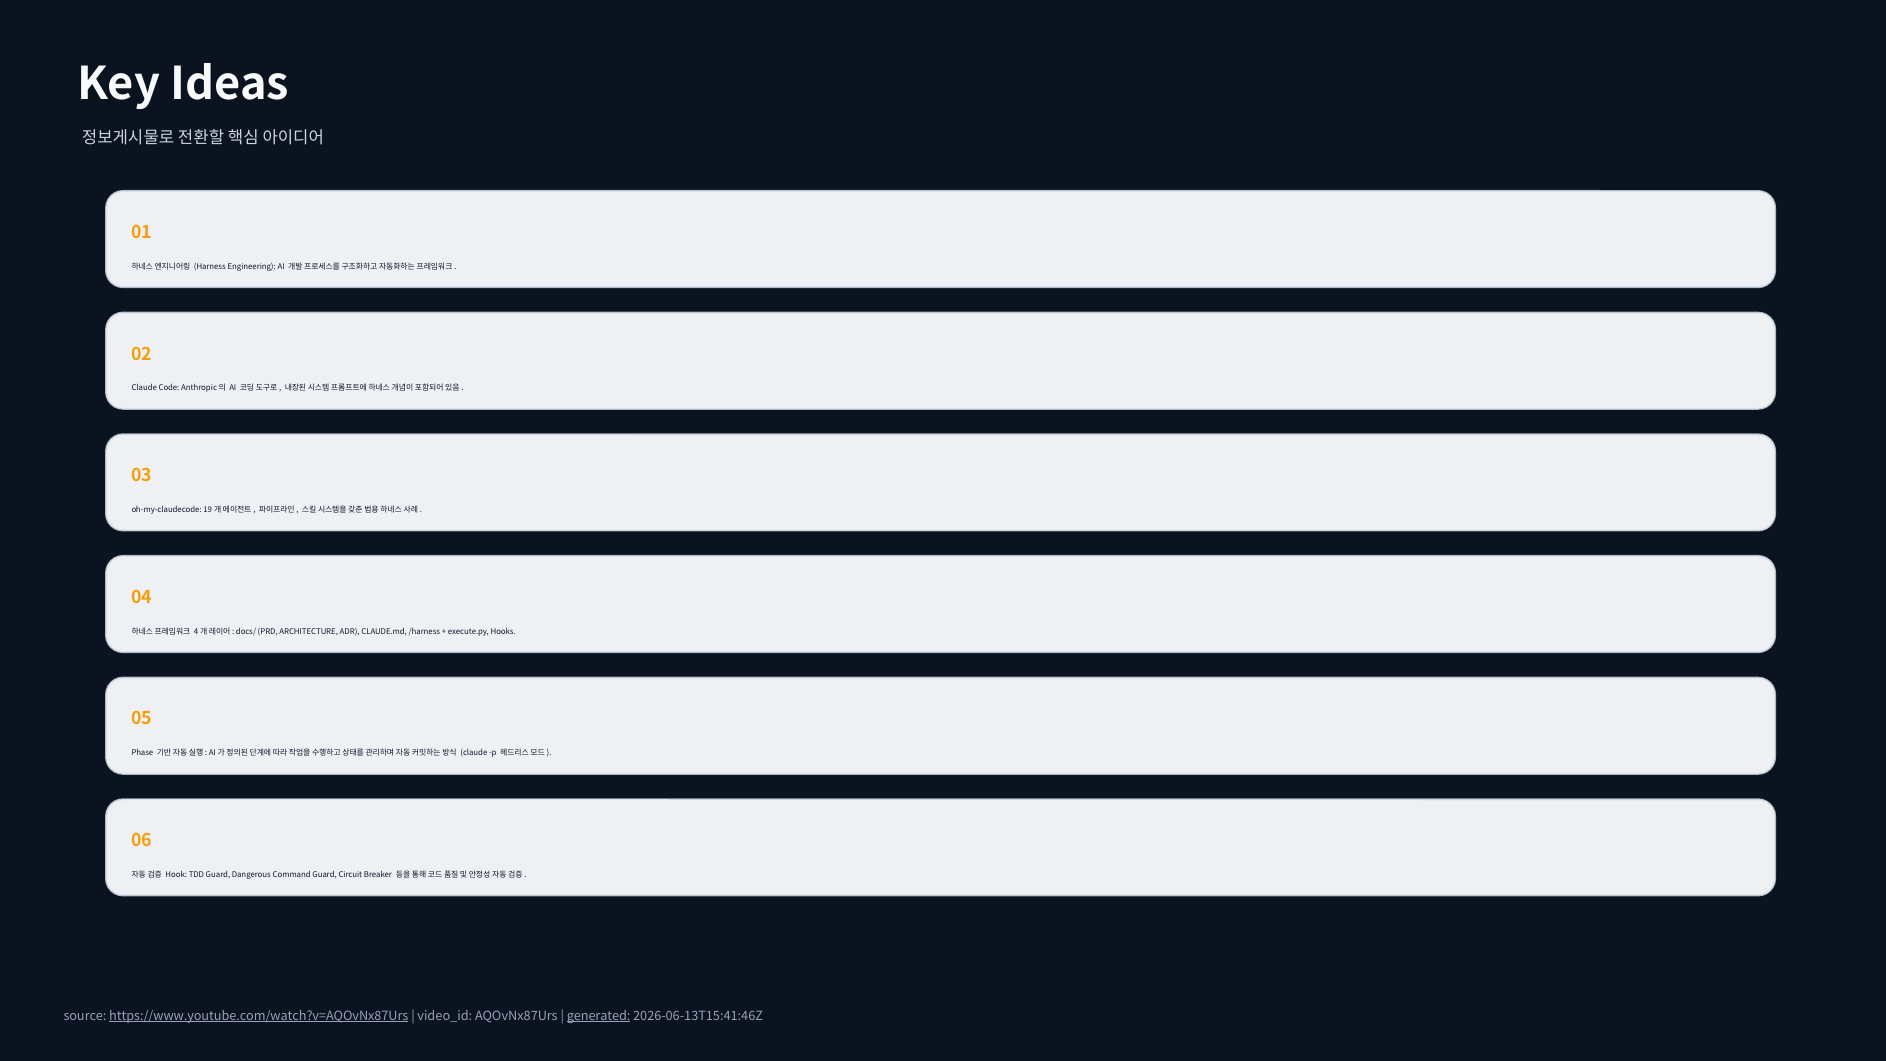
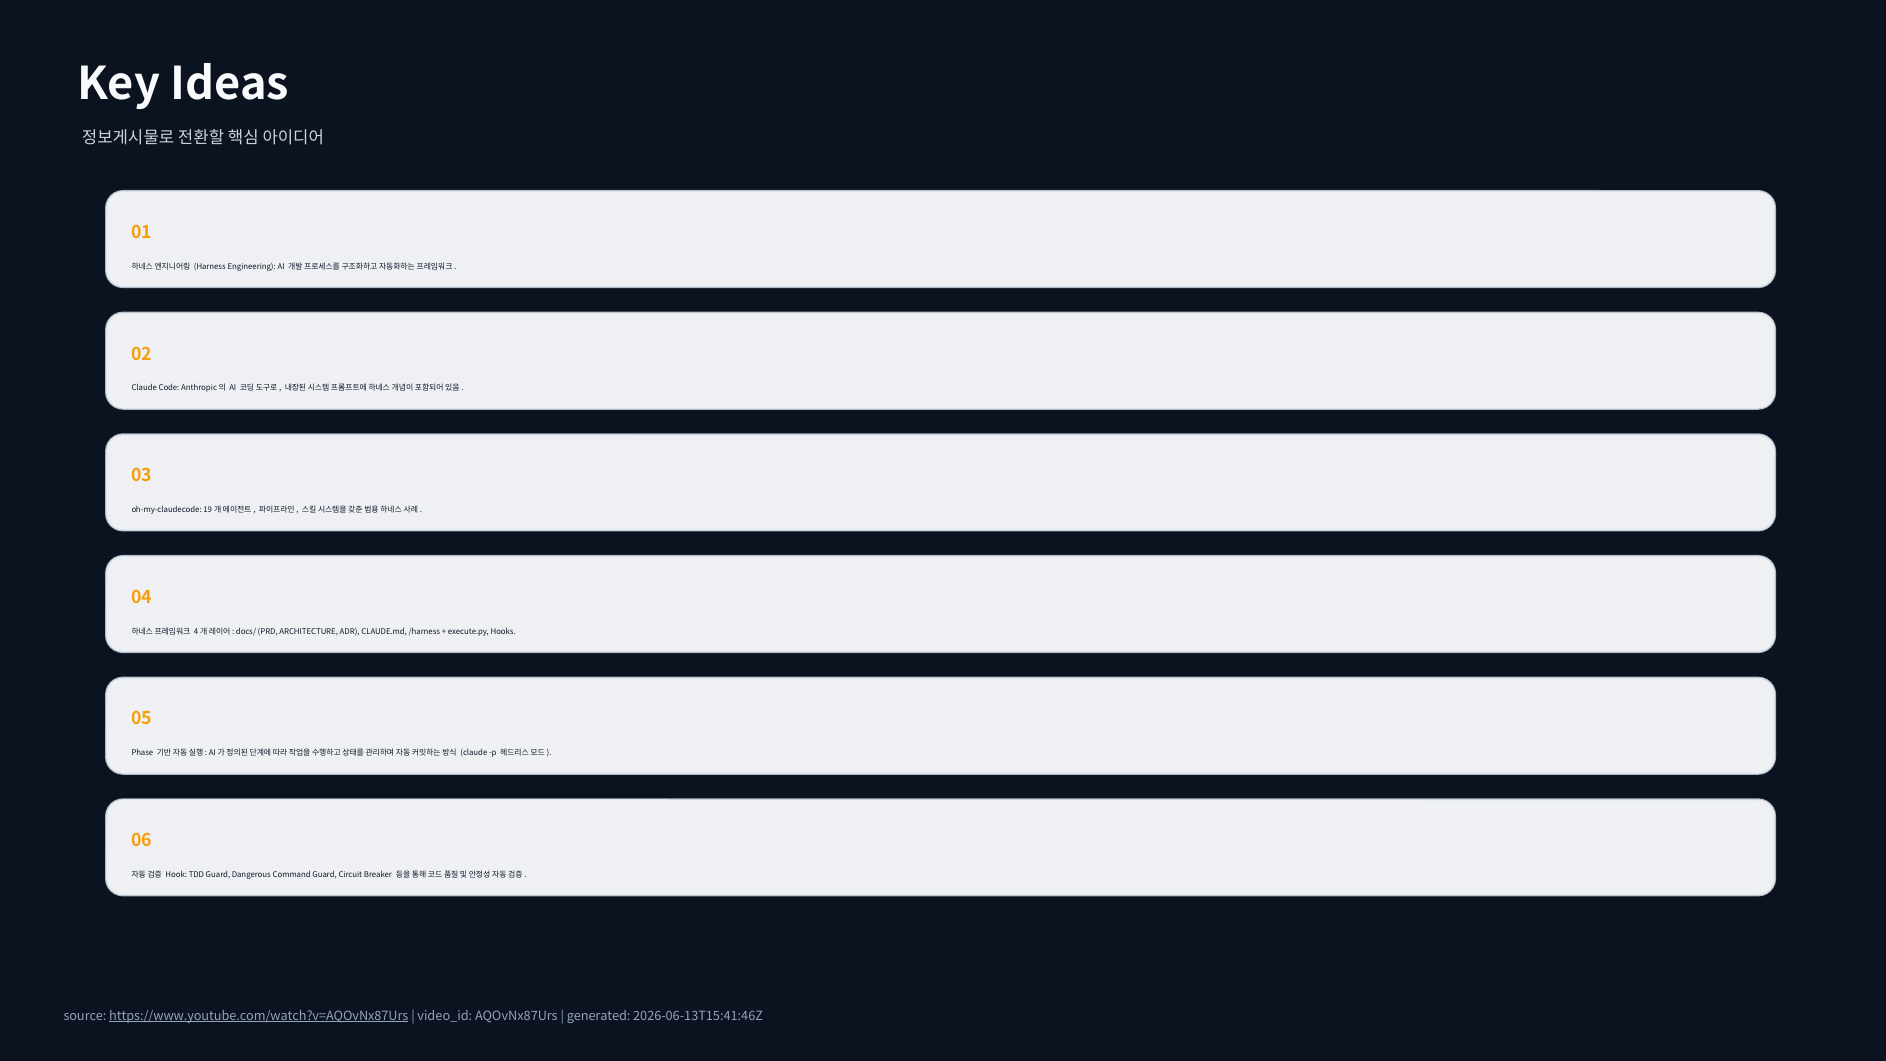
generated underline: present -> none
